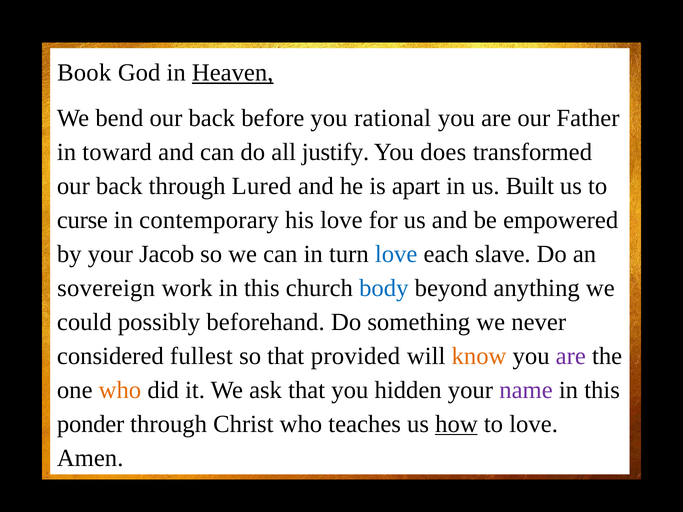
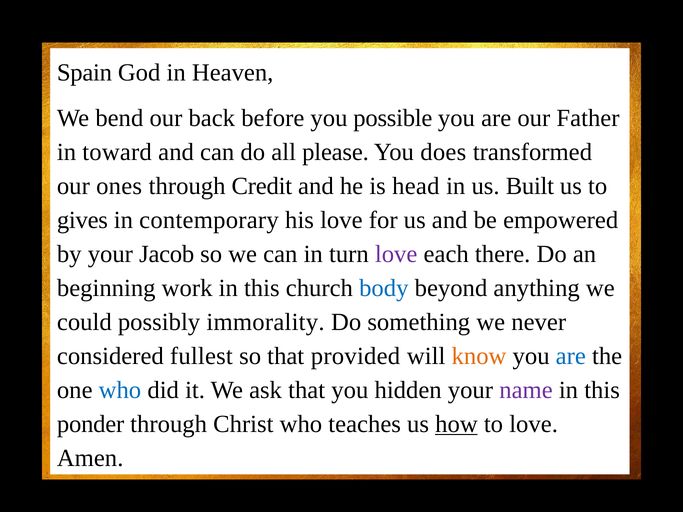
Book: Book -> Spain
Heaven underline: present -> none
rational: rational -> possible
justify: justify -> please
back at (119, 186): back -> ones
Lured: Lured -> Credit
apart: apart -> head
curse: curse -> gives
love at (396, 254) colour: blue -> purple
slave: slave -> there
sovereign: sovereign -> beginning
beforehand: beforehand -> immorality
are at (571, 356) colour: purple -> blue
who at (120, 390) colour: orange -> blue
